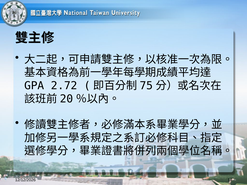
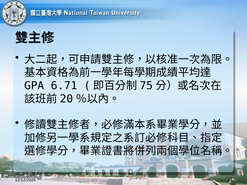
2.72: 2.72 -> 6.71
